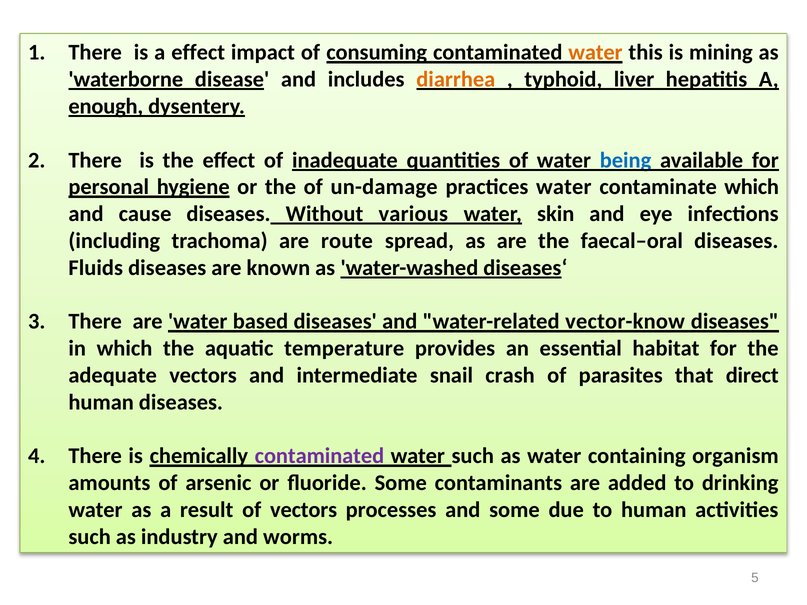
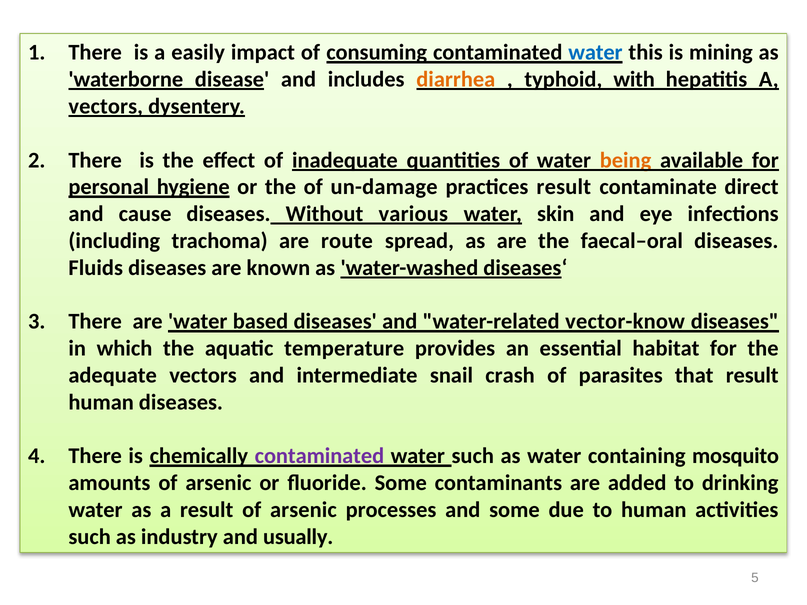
a effect: effect -> easily
water at (595, 53) colour: orange -> blue
liver: liver -> with
enough at (106, 106): enough -> vectors
being colour: blue -> orange
practices water: water -> result
contaminate which: which -> direct
that direct: direct -> result
organism: organism -> mosquito
result of vectors: vectors -> arsenic
worms: worms -> usually
